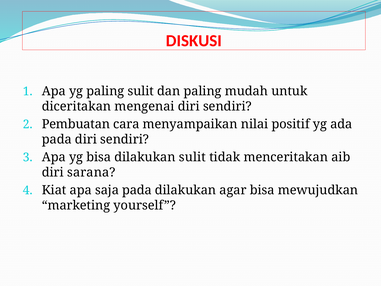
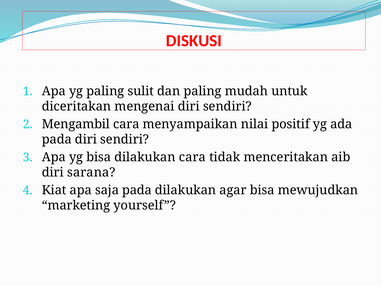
Pembuatan: Pembuatan -> Mengambil
dilakukan sulit: sulit -> cara
